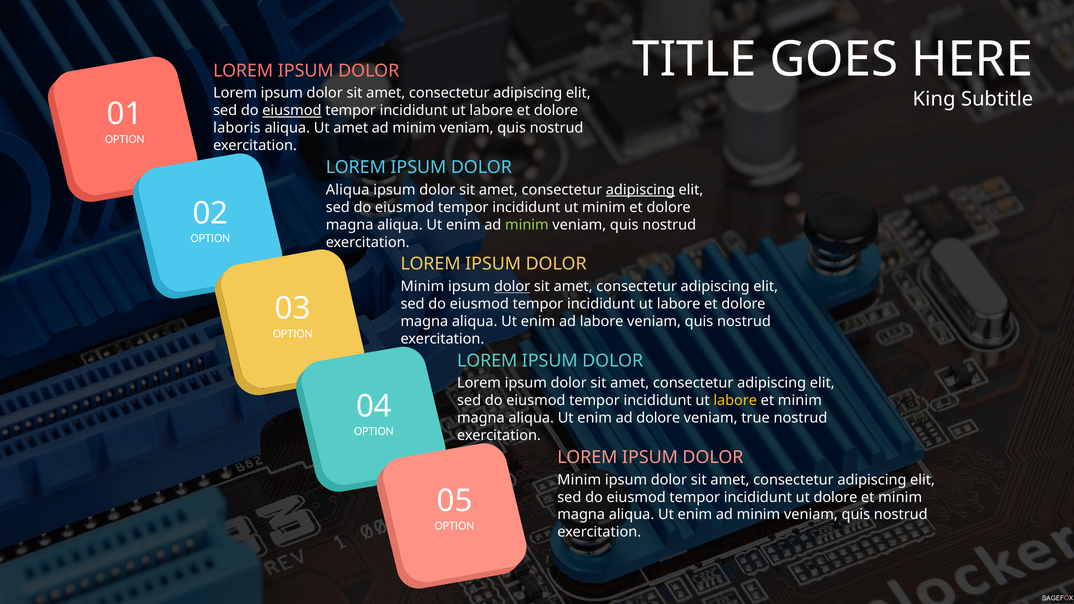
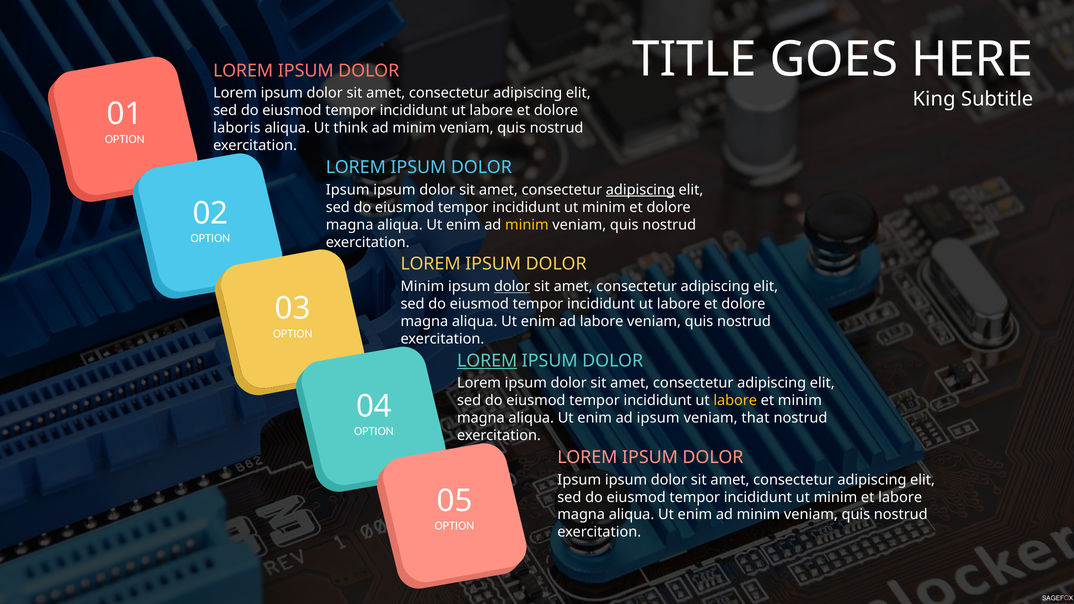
eiusmod at (292, 111) underline: present -> none
Ut amet: amet -> think
Aliqua at (348, 190): Aliqua -> Ipsum
minim at (527, 225) colour: light green -> yellow
LOREM at (487, 361) underline: none -> present
ad dolore: dolore -> ipsum
true: true -> that
Minim at (579, 480): Minim -> Ipsum
dolore at (836, 497): dolore -> minim
minim at (900, 497): minim -> labore
